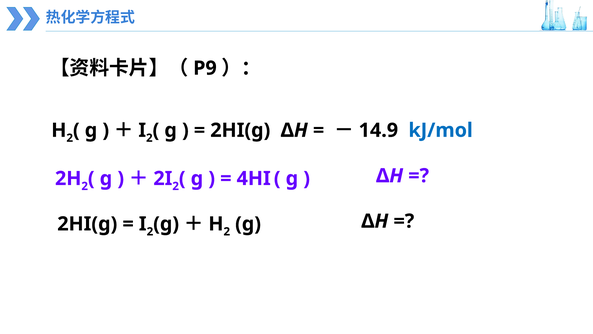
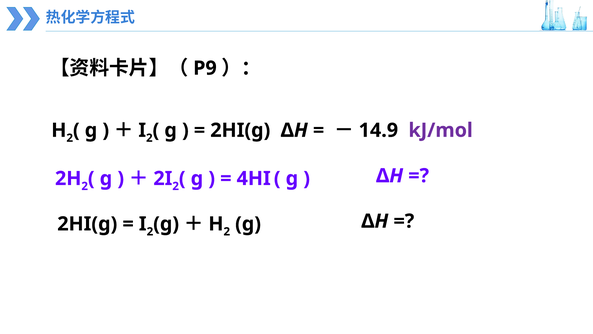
kJ/mol colour: blue -> purple
